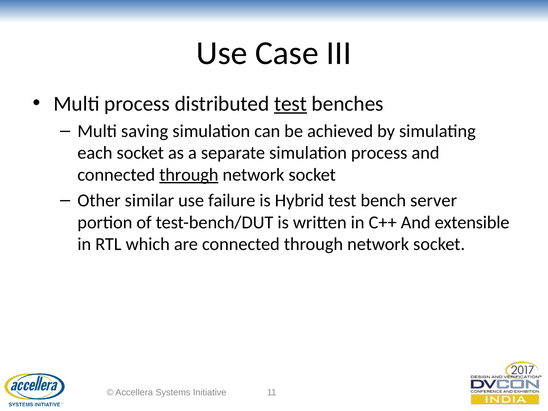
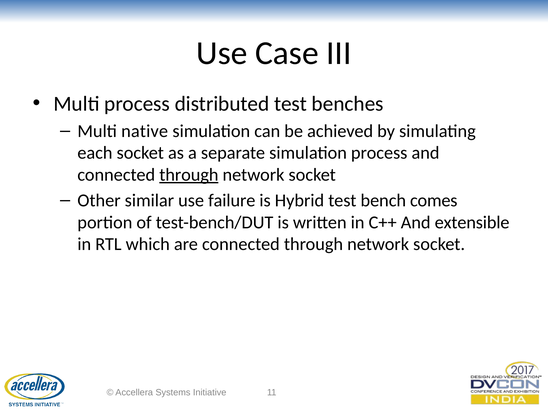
test at (291, 104) underline: present -> none
saving: saving -> native
server: server -> comes
